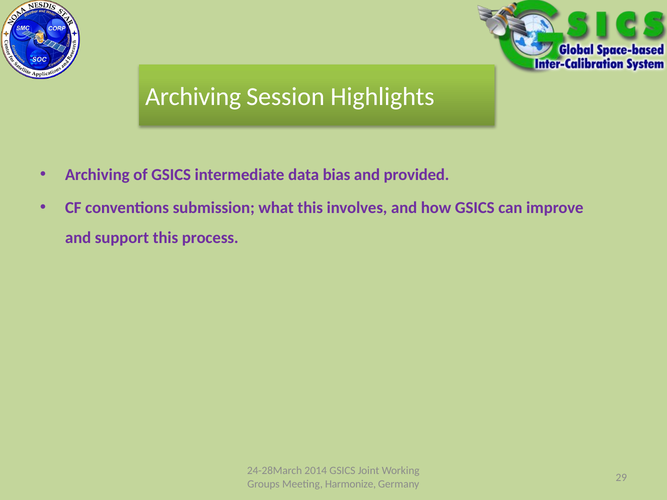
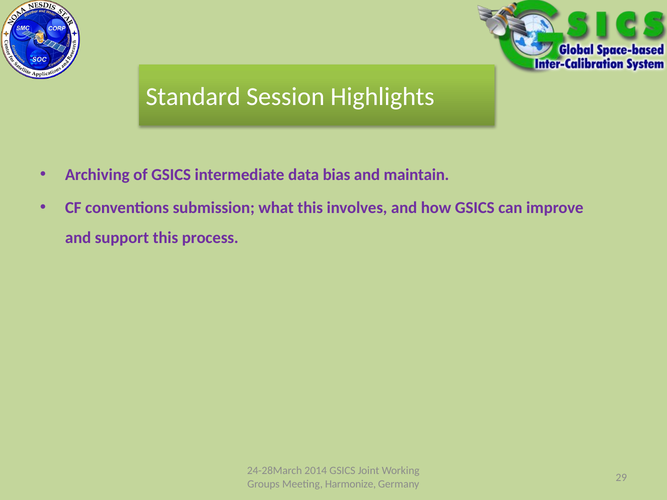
Archiving at (193, 97): Archiving -> Standard
provided: provided -> maintain
